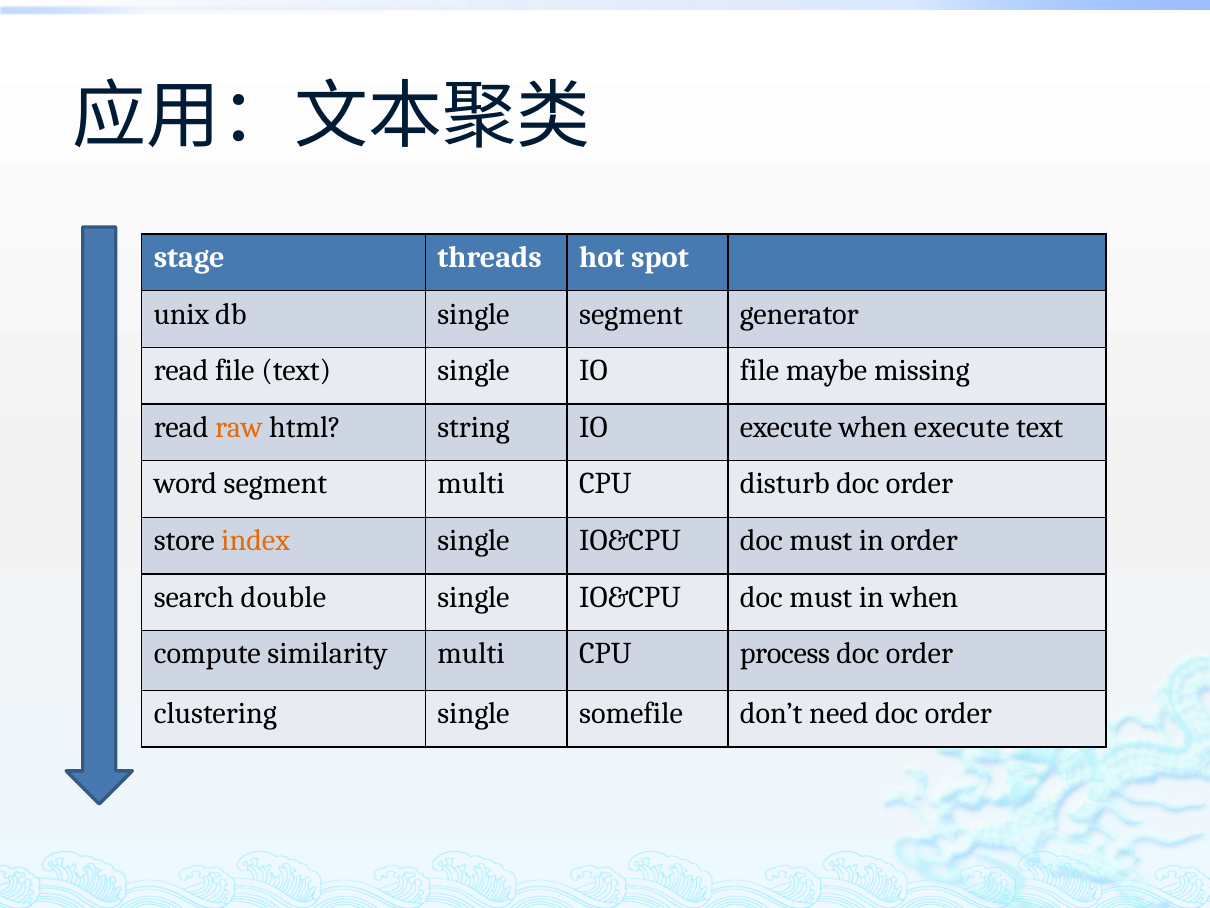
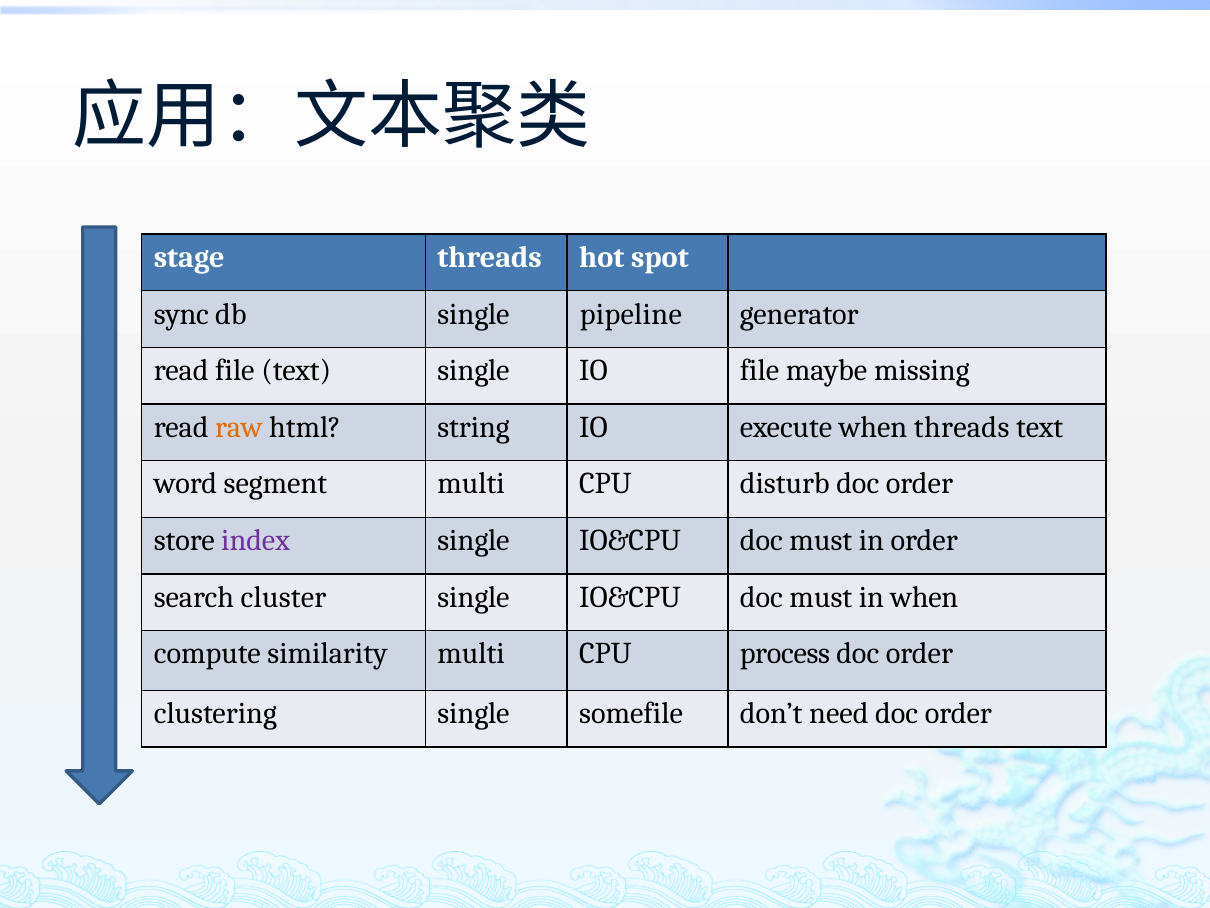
unix: unix -> sync
single segment: segment -> pipeline
when execute: execute -> threads
index colour: orange -> purple
double: double -> cluster
